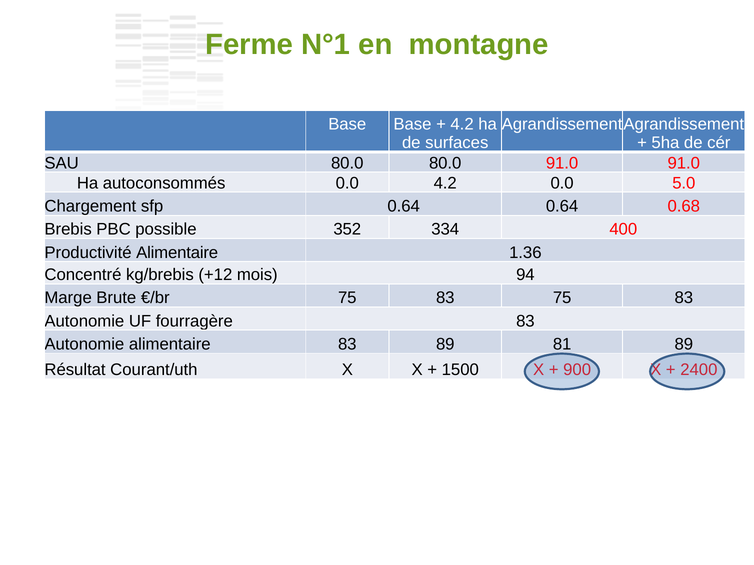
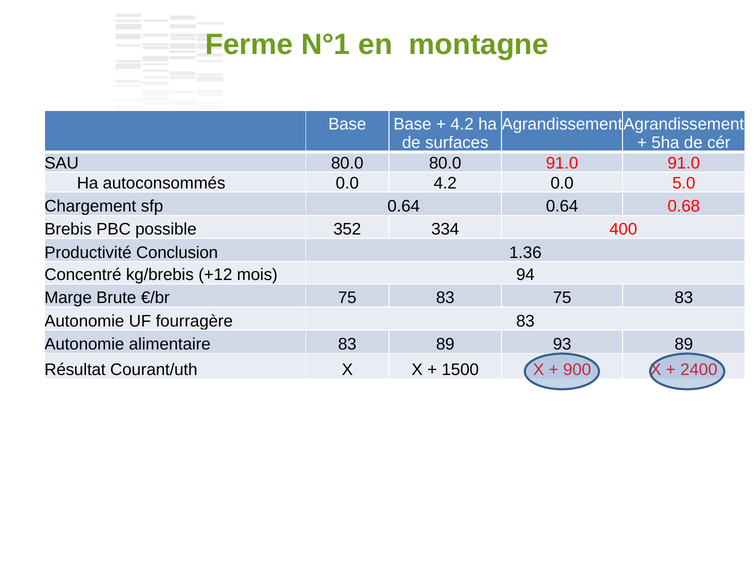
Productivité Alimentaire: Alimentaire -> Conclusion
81: 81 -> 93
